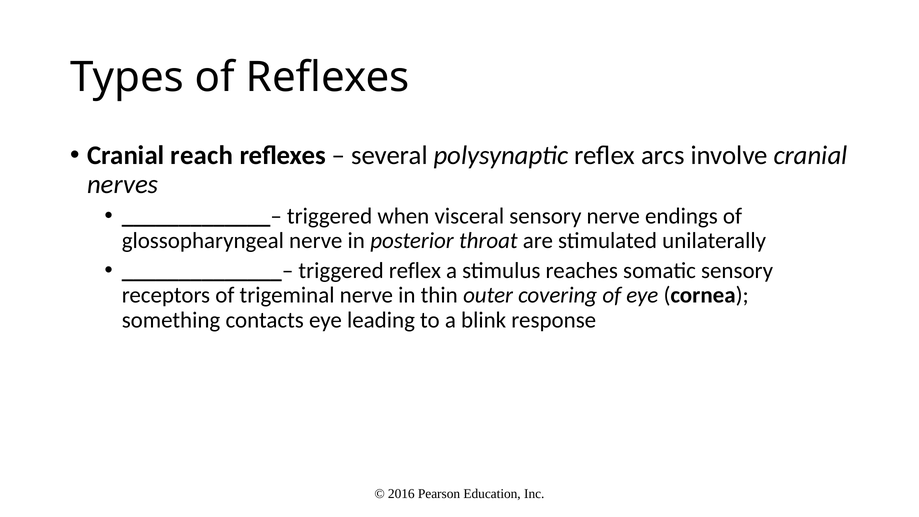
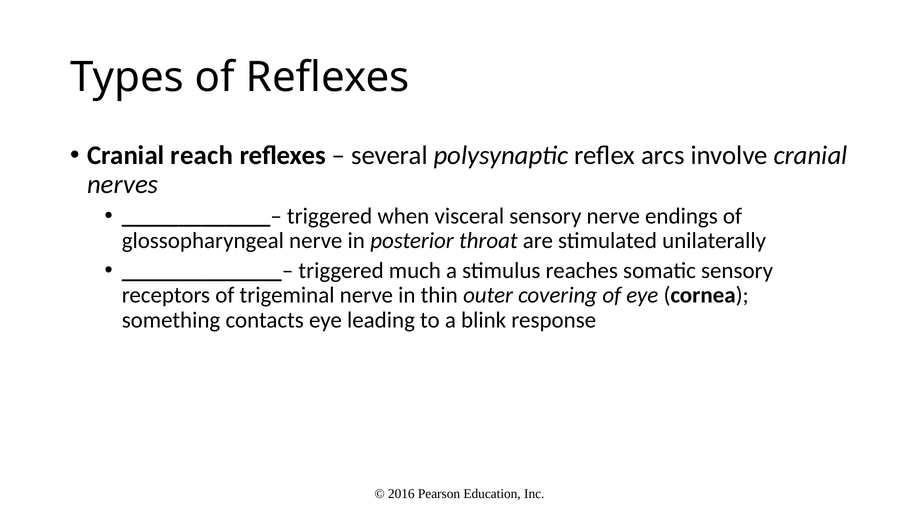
triggered reflex: reflex -> much
